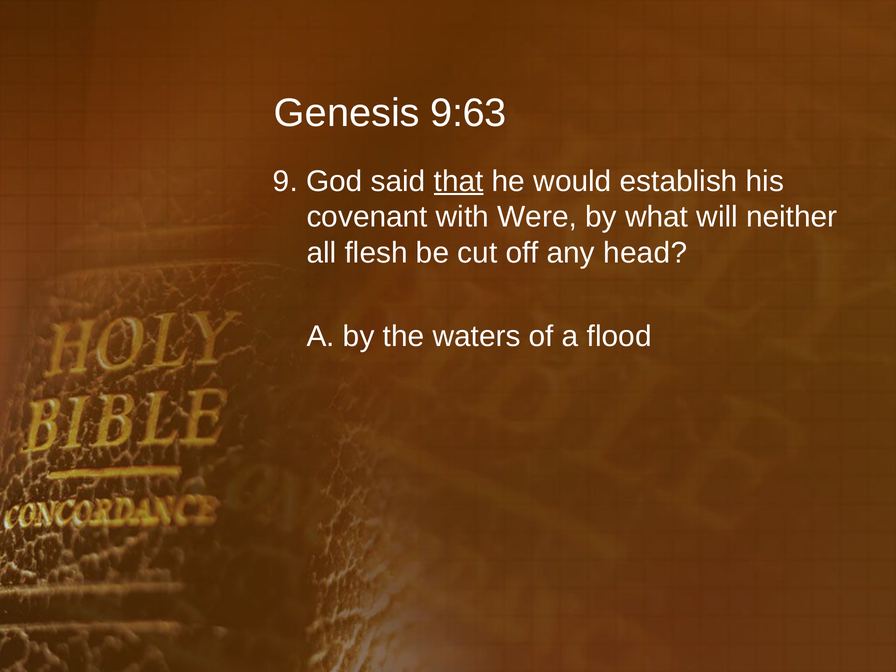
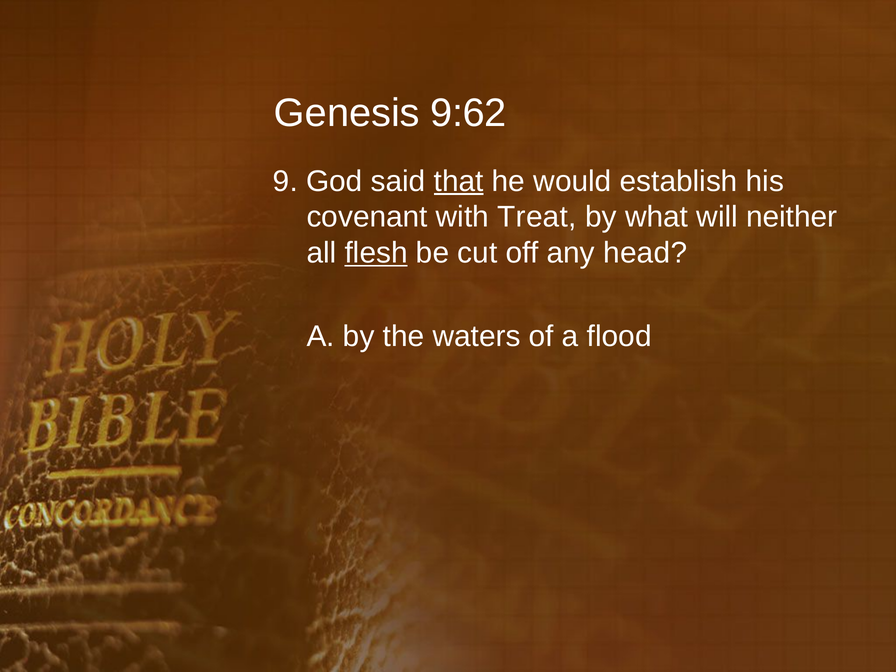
9:63: 9:63 -> 9:62
Were: Were -> Treat
flesh underline: none -> present
